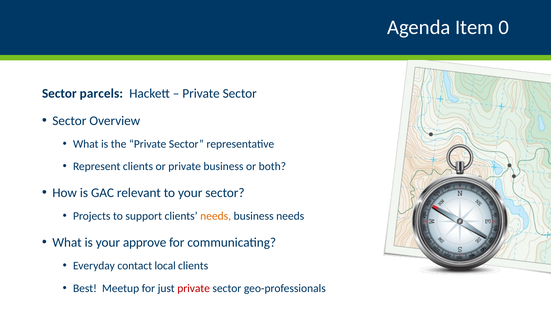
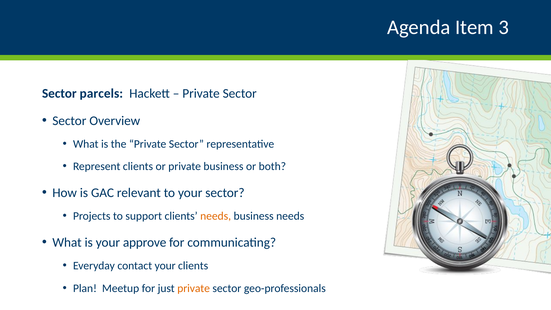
0: 0 -> 3
contact local: local -> your
Best: Best -> Plan
private at (194, 288) colour: red -> orange
